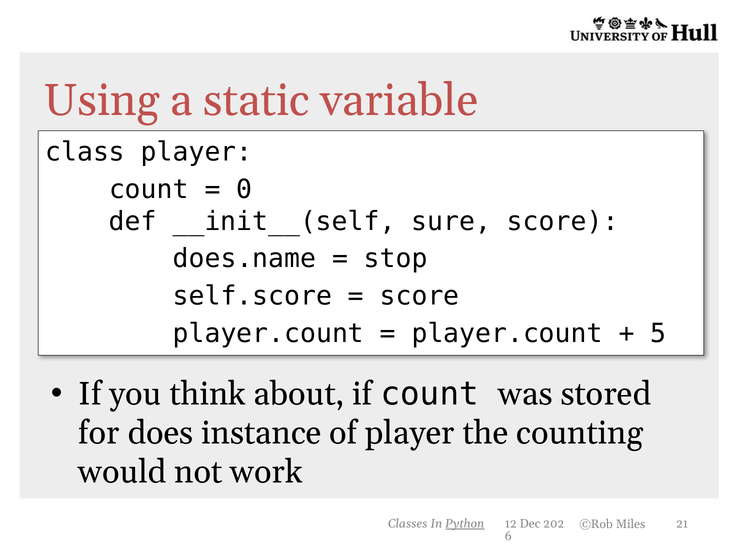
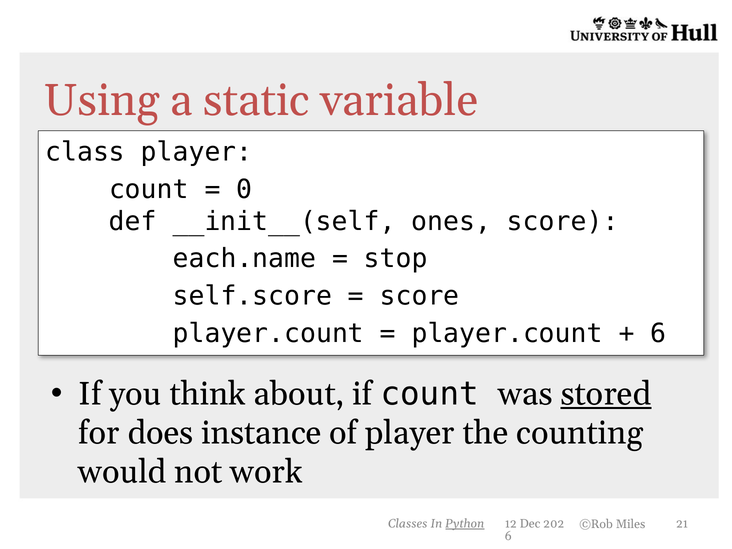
sure: sure -> ones
does.name: does.name -> each.name
5 at (658, 334): 5 -> 6
stored underline: none -> present
